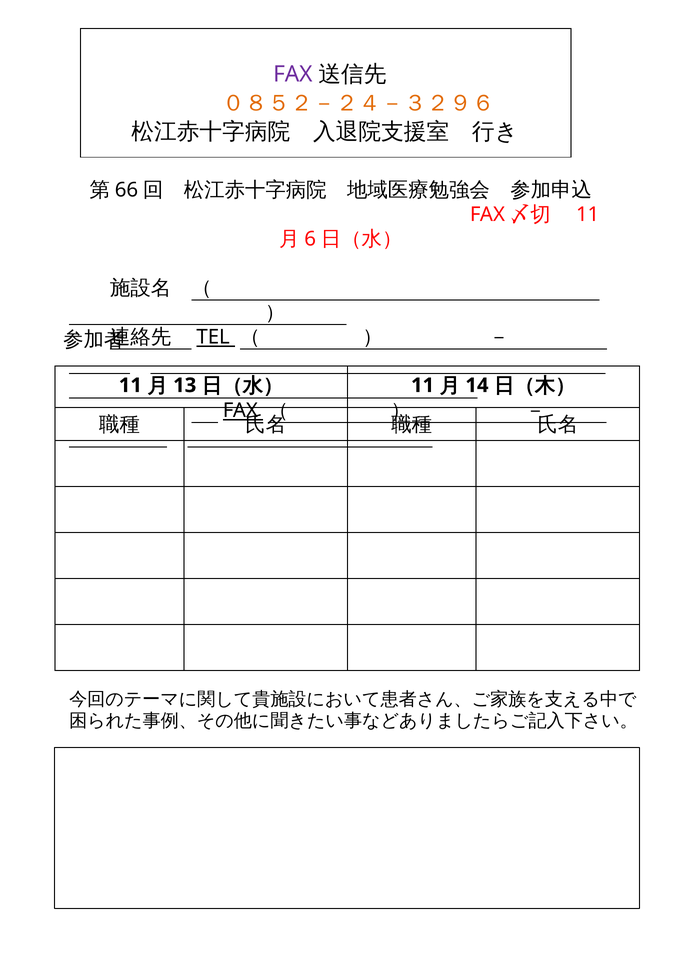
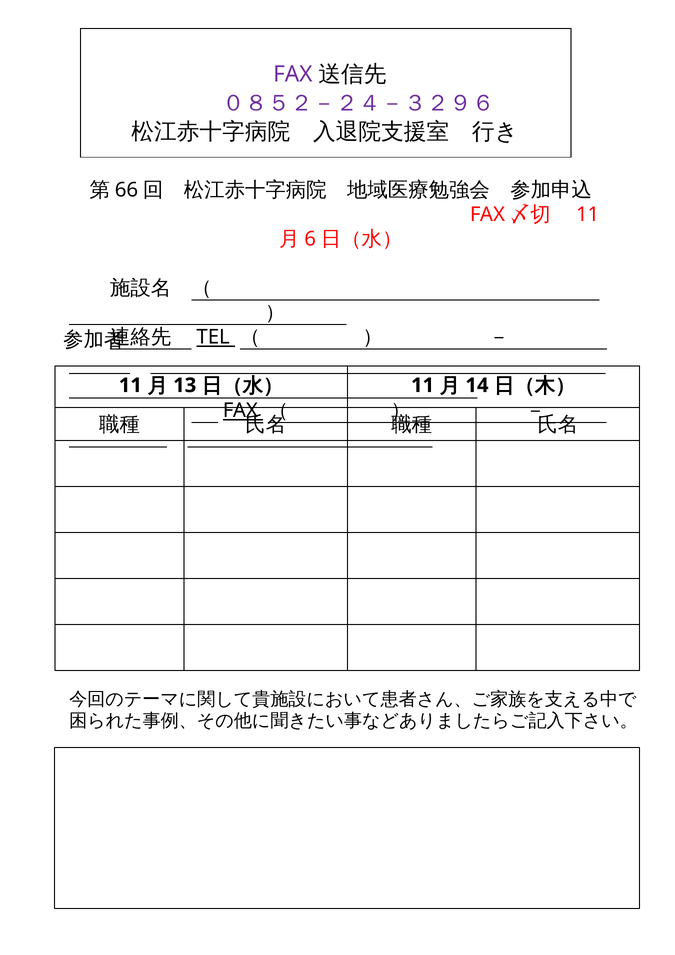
０８５２－２４－３２９６ colour: orange -> purple
